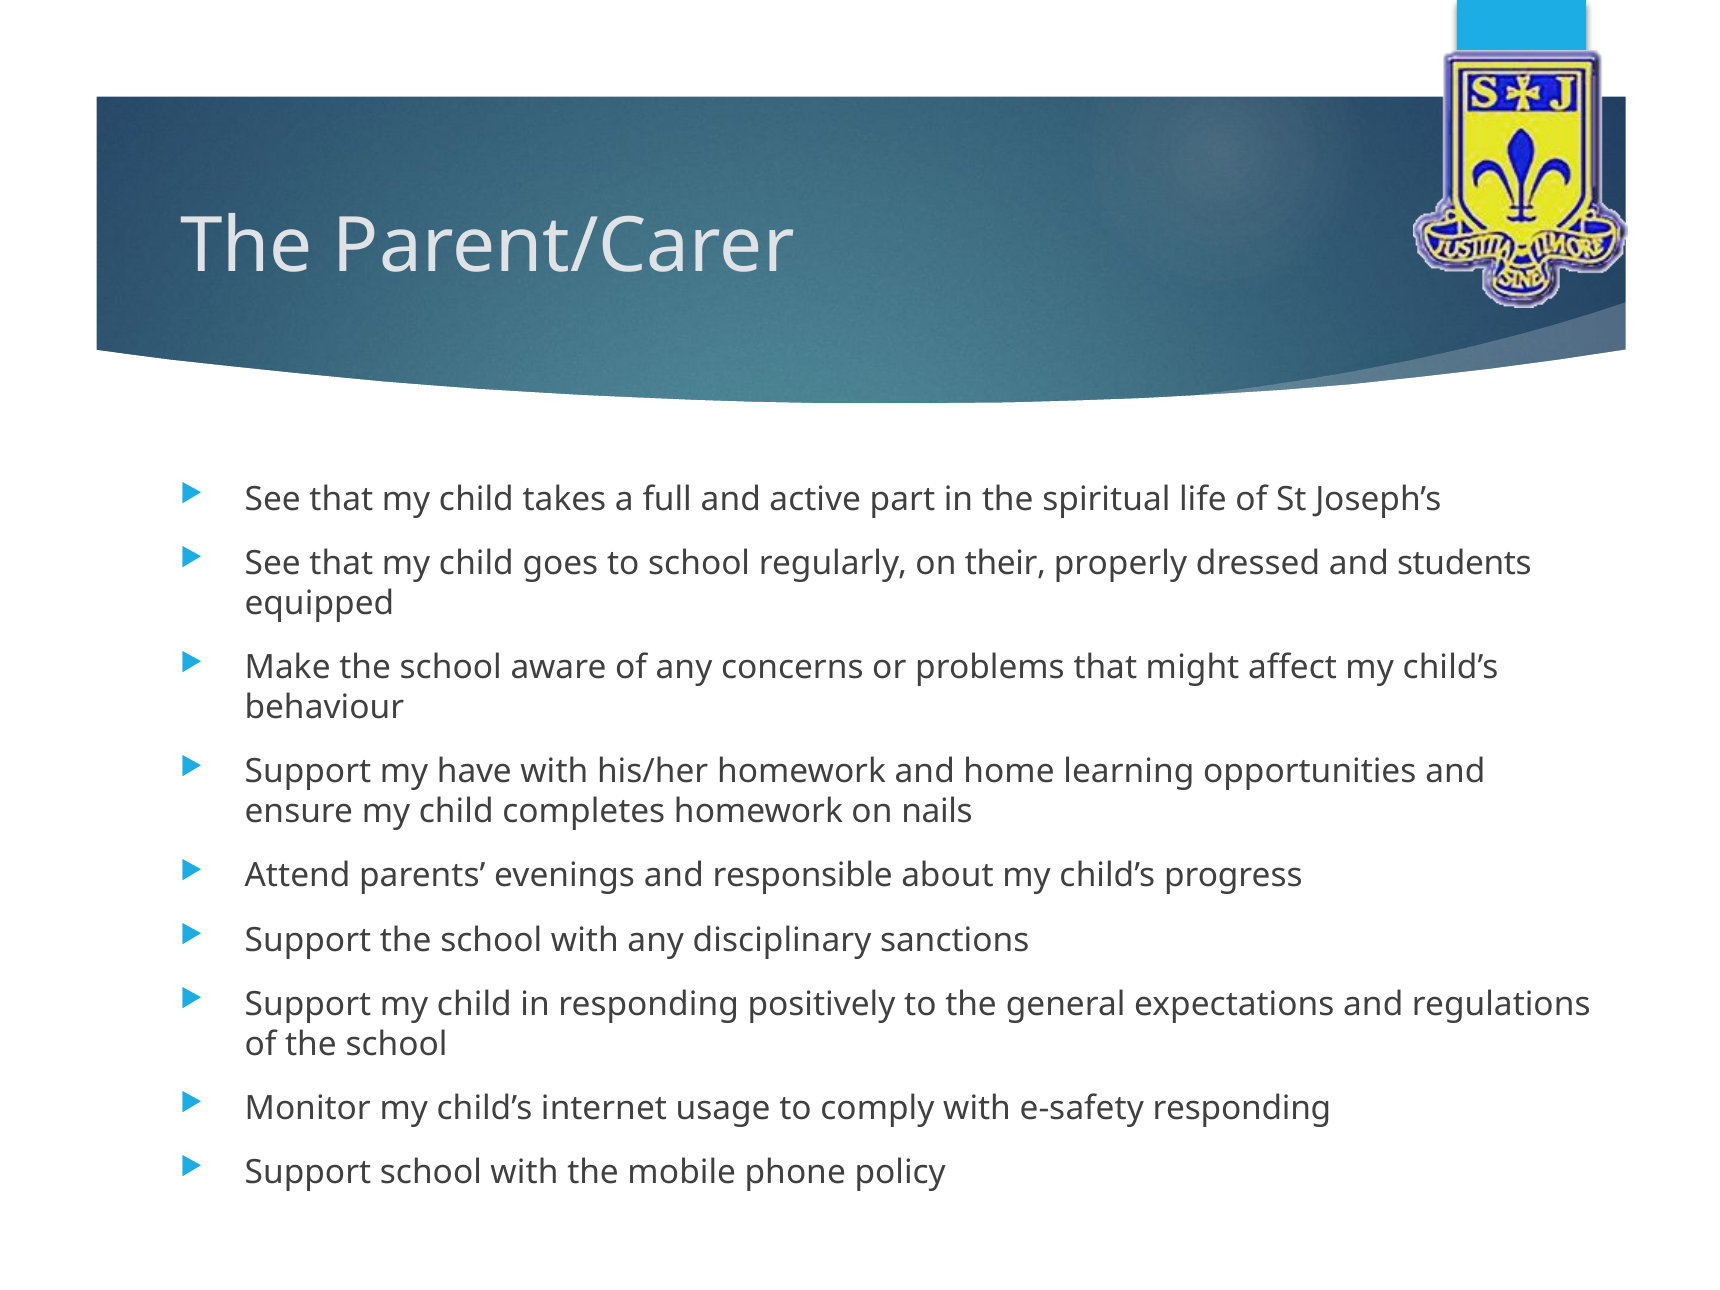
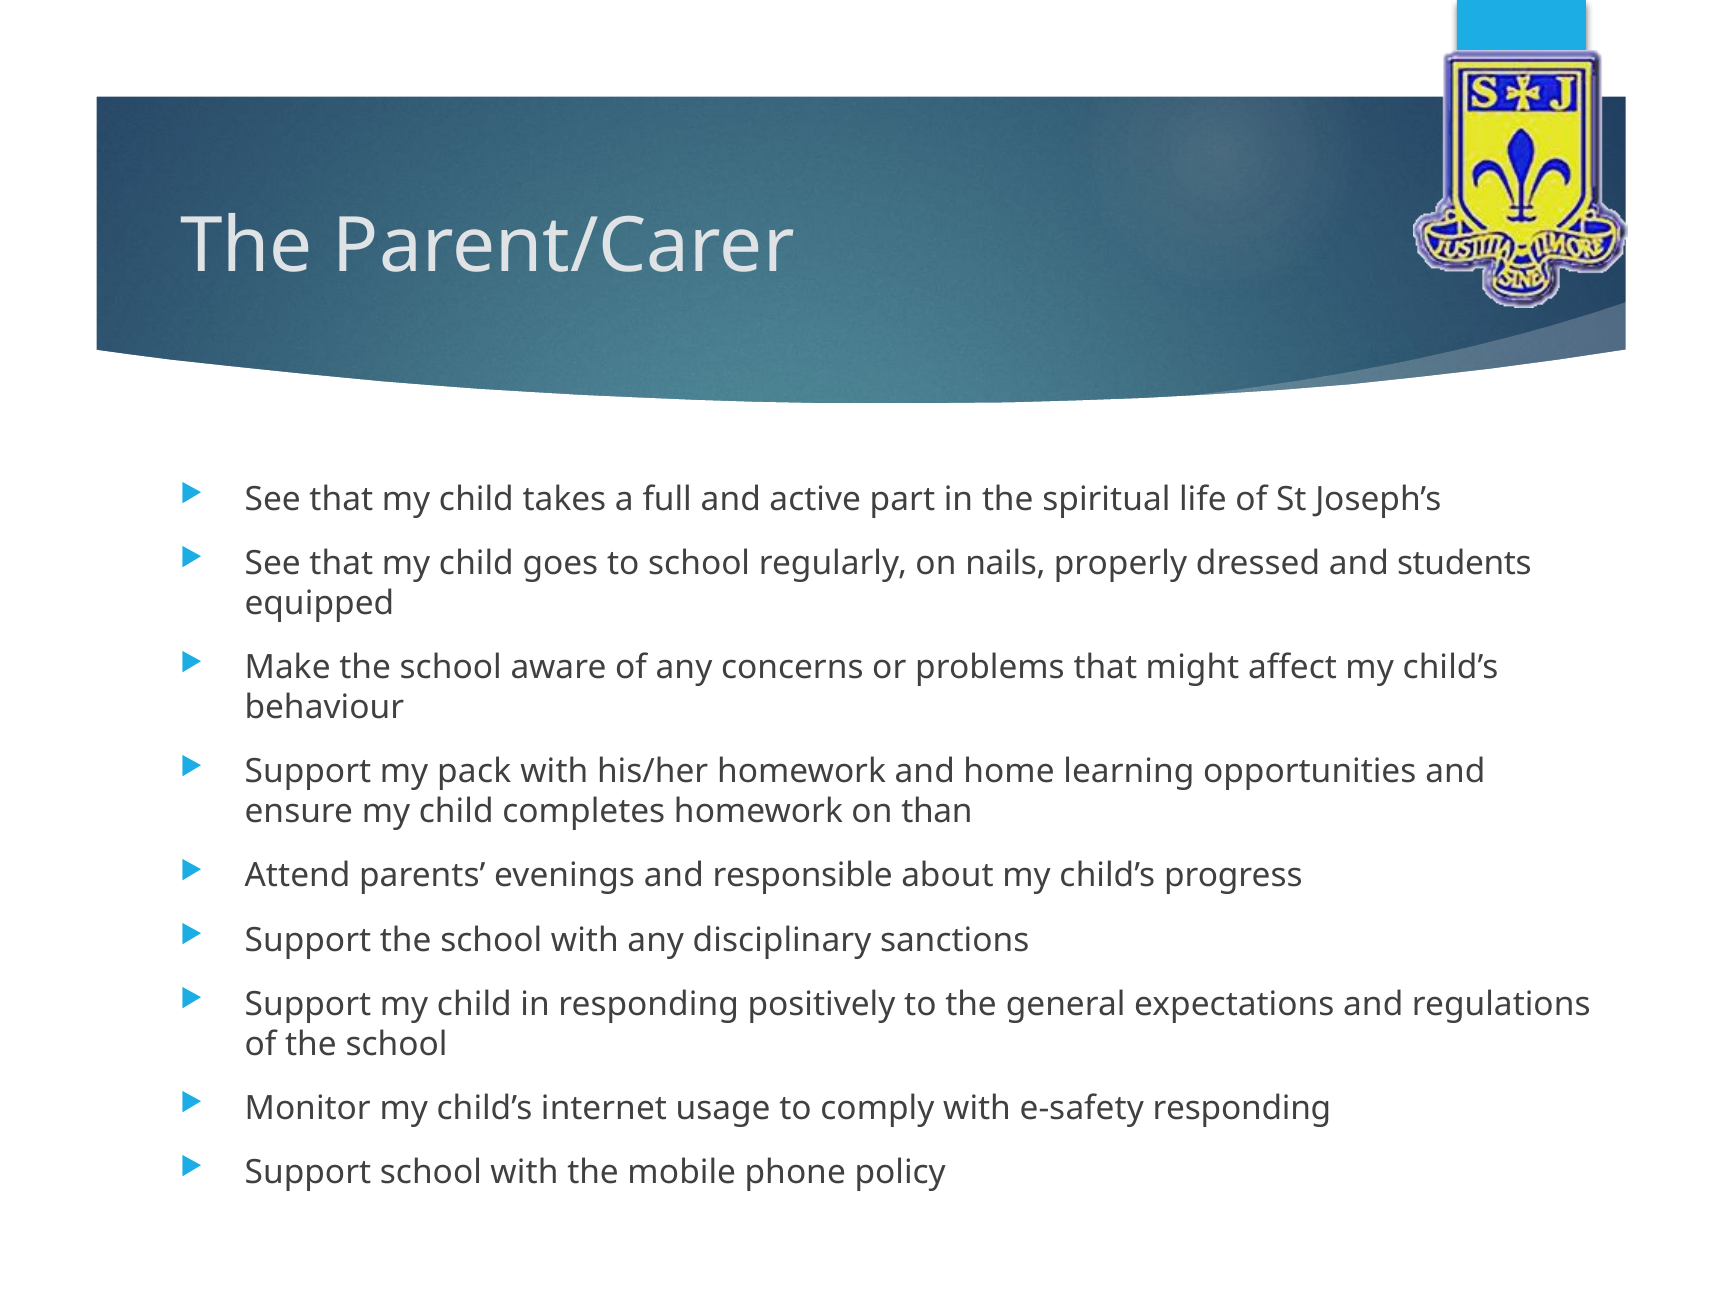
their: their -> nails
have: have -> pack
nails: nails -> than
